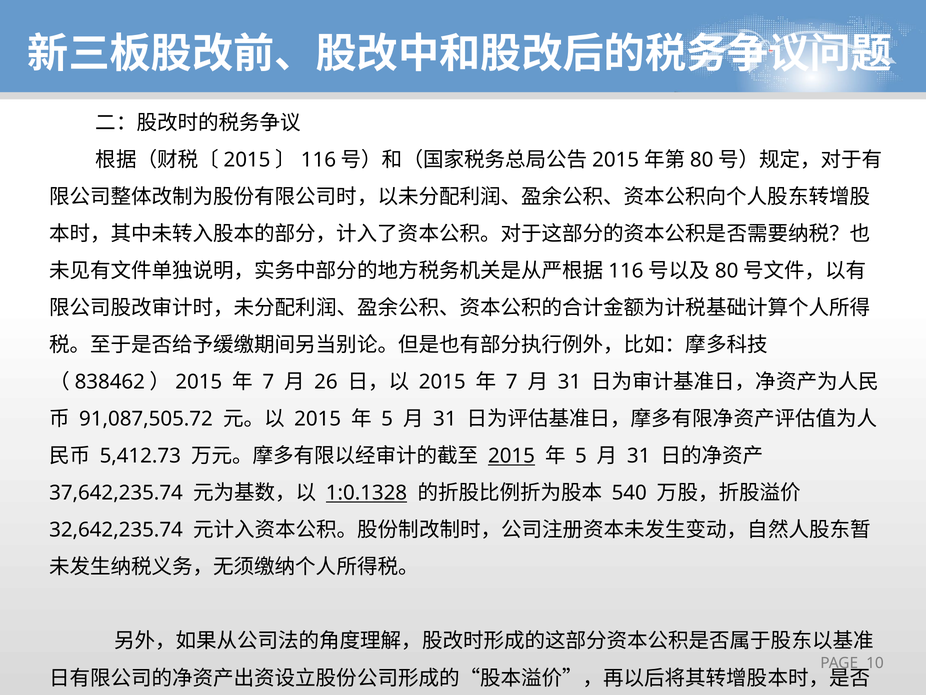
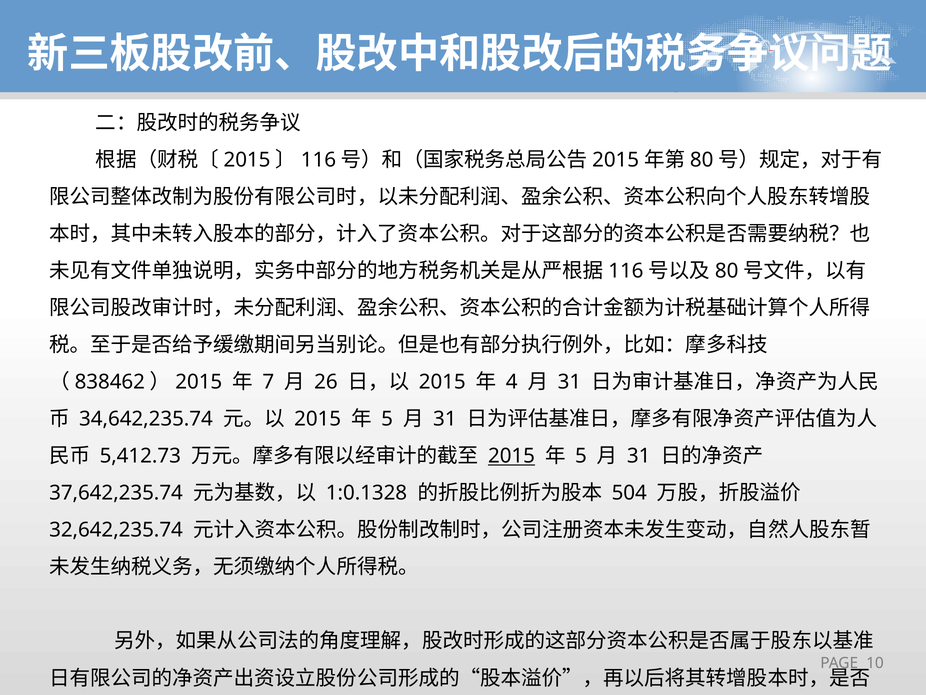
7 at (512, 382): 7 -> 4
91,087,505.72: 91,087,505.72 -> 34,642,235.74
1:0.1328 underline: present -> none
540: 540 -> 504
